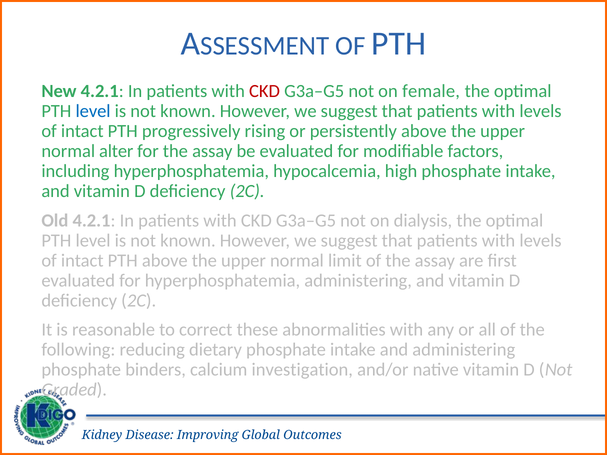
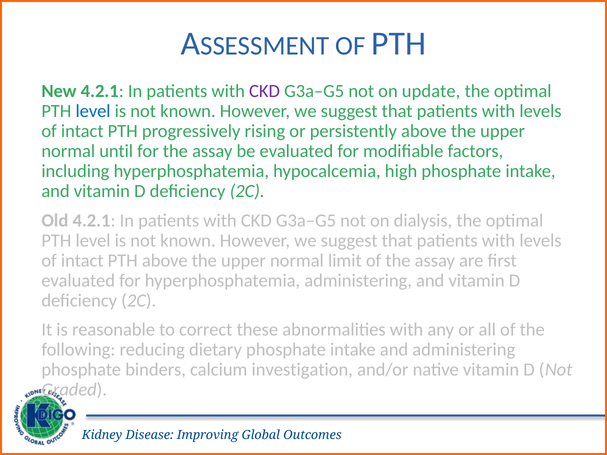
CKD at (265, 91) colour: red -> purple
female: female -> update
alter: alter -> until
